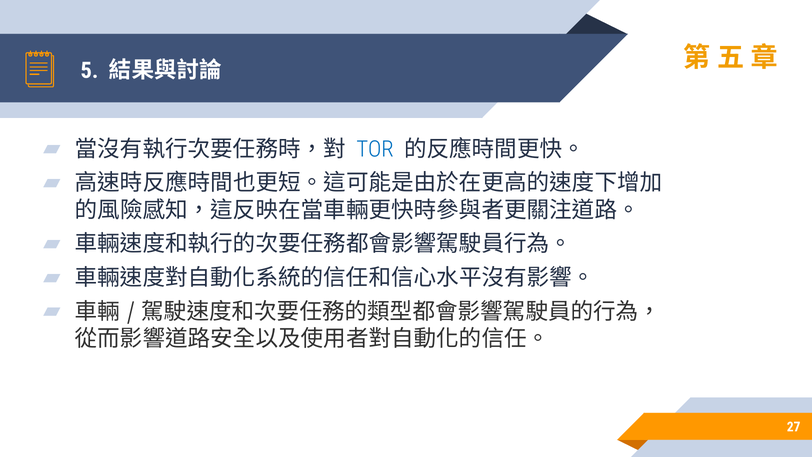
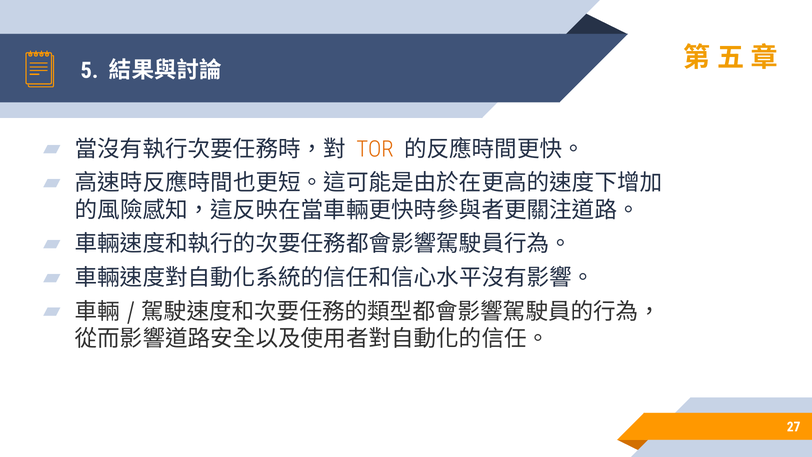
TOR colour: blue -> orange
